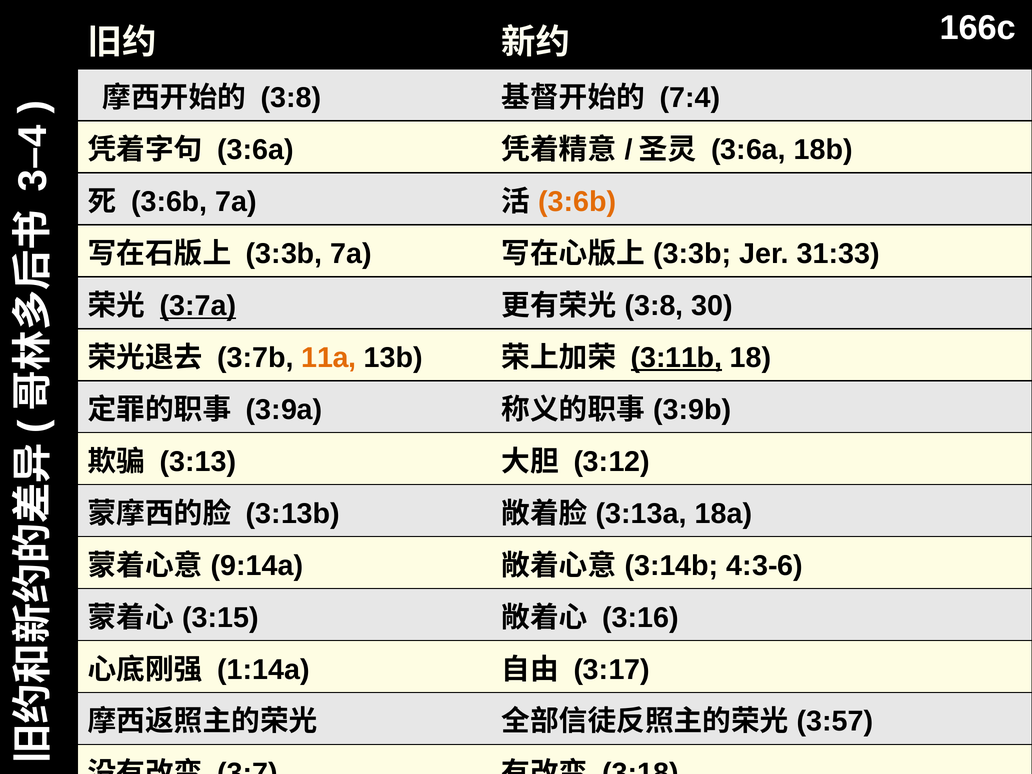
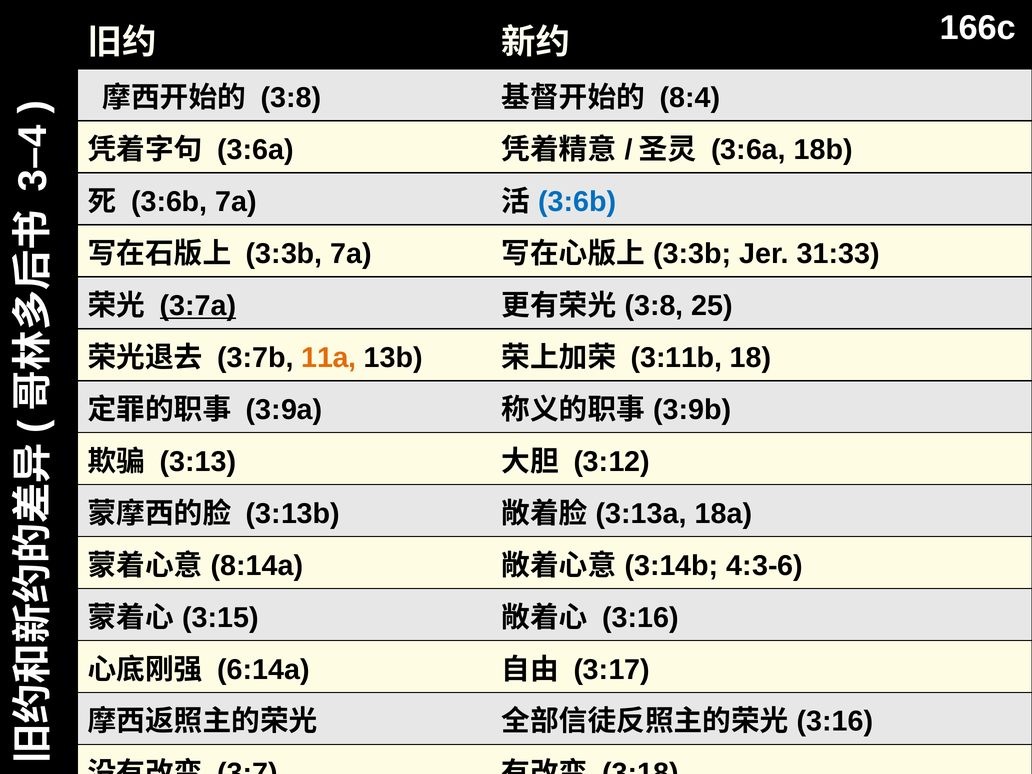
7:4: 7:4 -> 8:4
3:6b at (577, 202) colour: orange -> blue
30: 30 -> 25
3:11b underline: present -> none
9:14a: 9:14a -> 8:14a
1:14a: 1:14a -> 6:14a
3:57 at (835, 722): 3:57 -> 3:16
